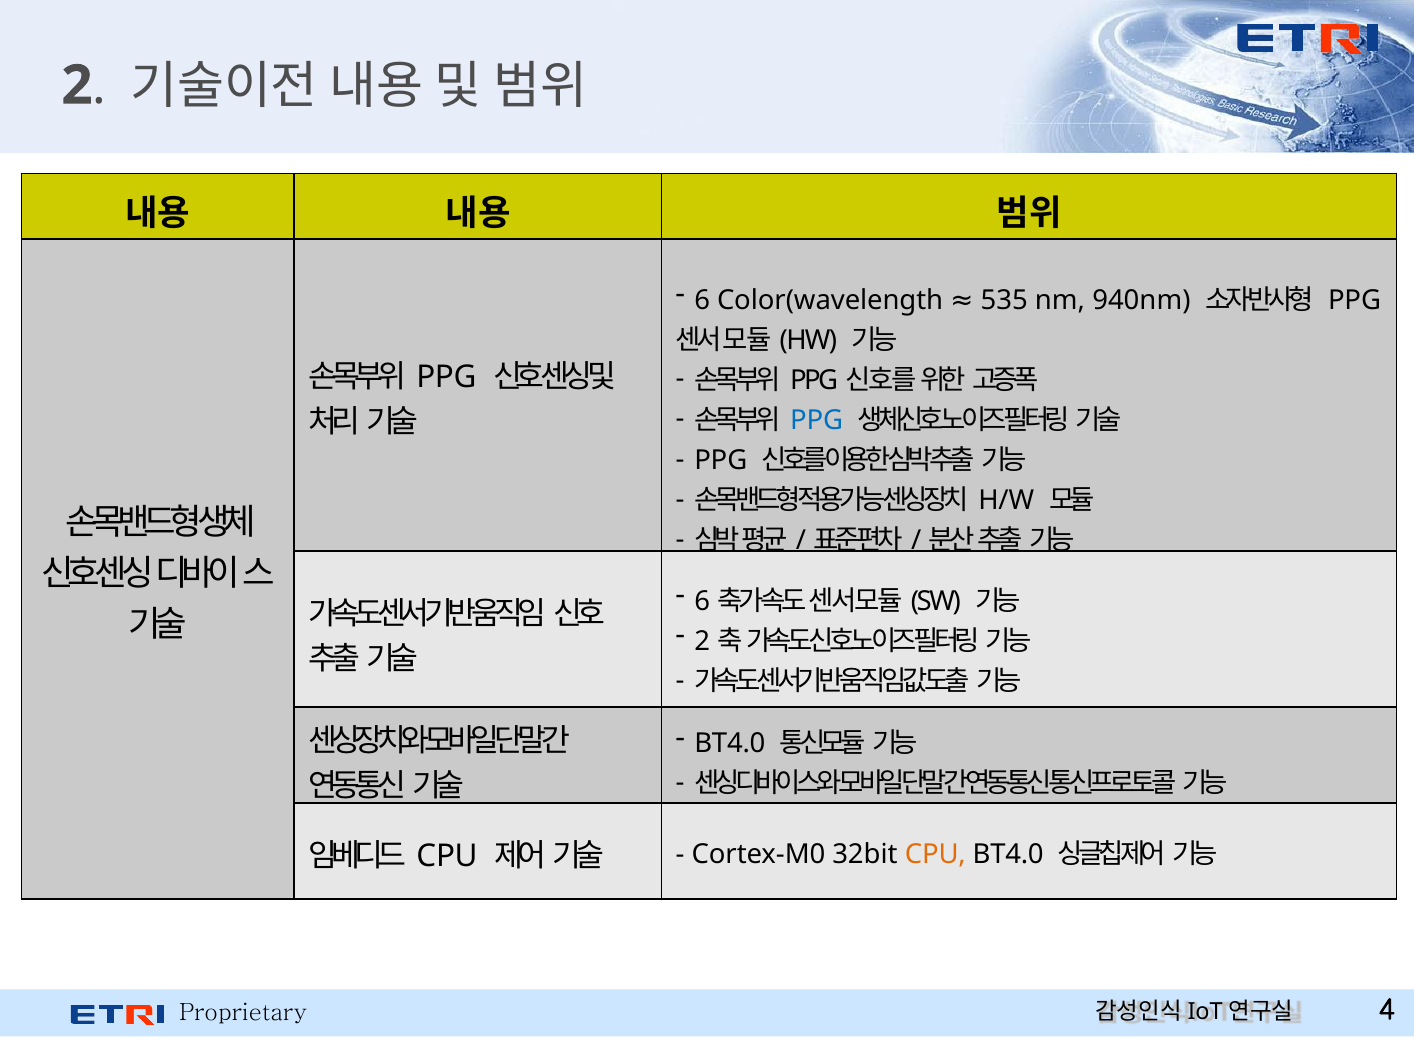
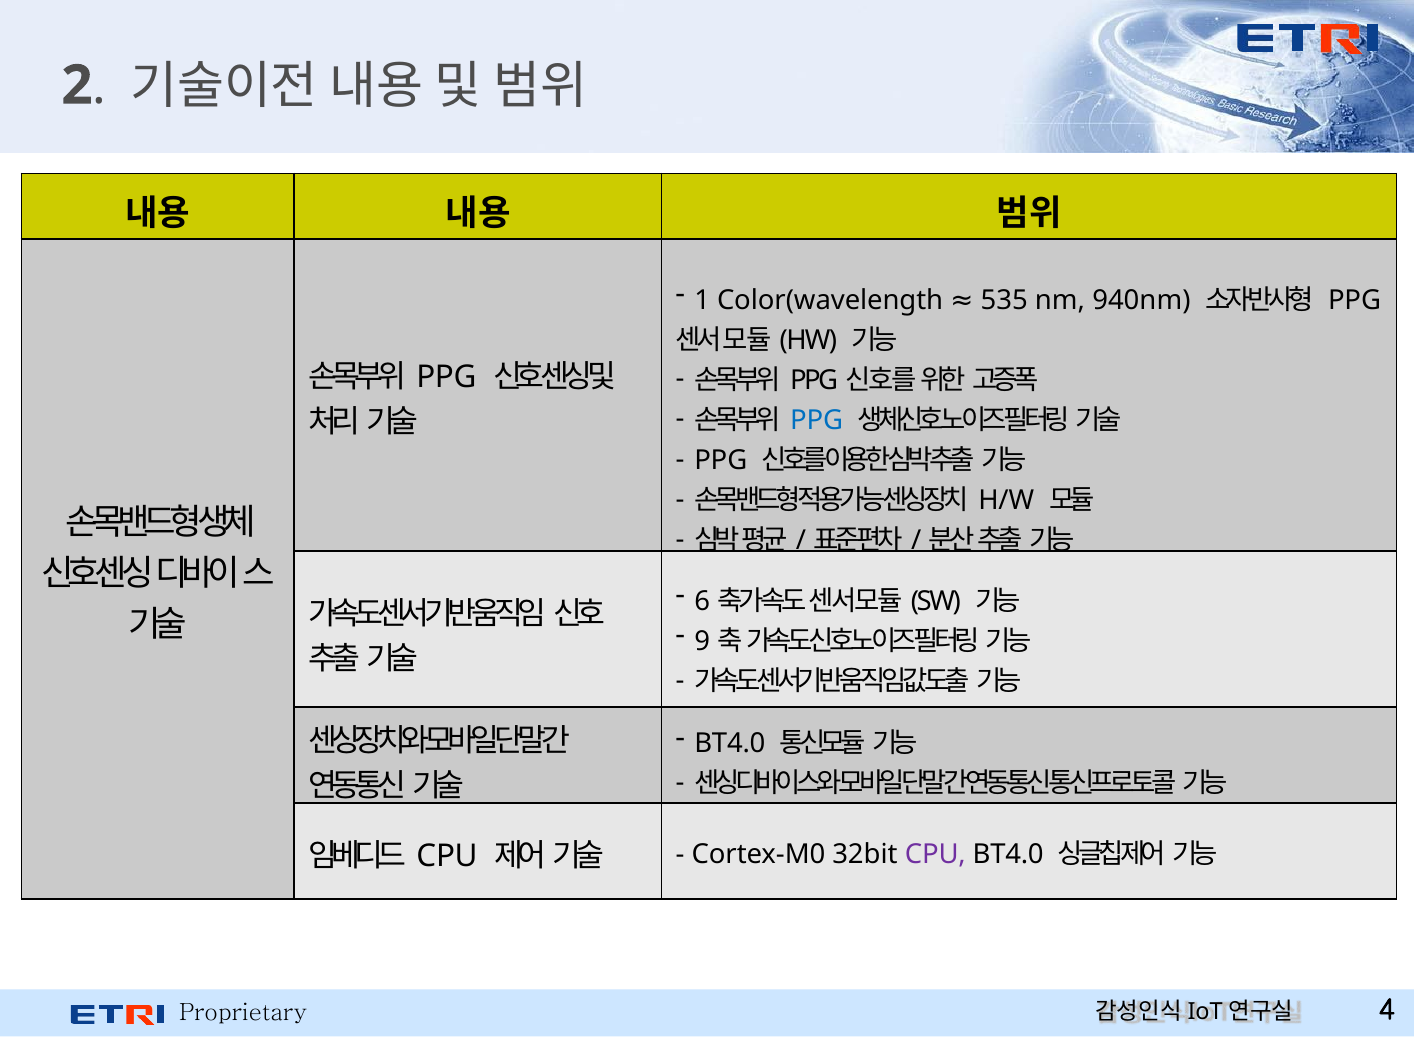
6 at (702, 300): 6 -> 1
2 at (702, 642): 2 -> 9
CPU at (935, 855) colour: orange -> purple
